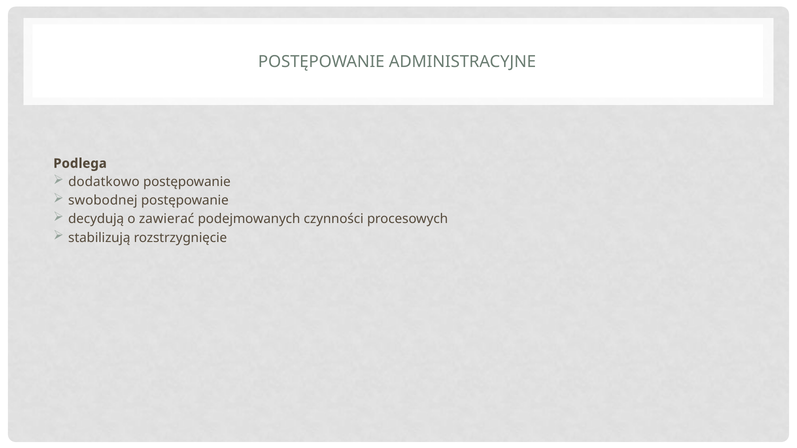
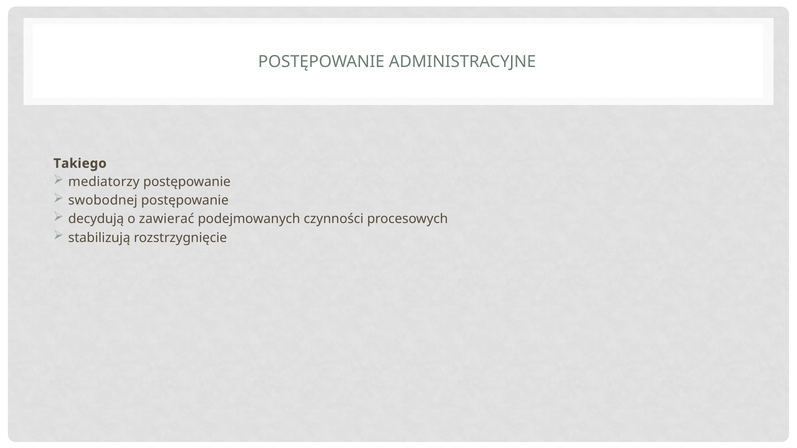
Podlega: Podlega -> Takiego
dodatkowo: dodatkowo -> mediatorzy
